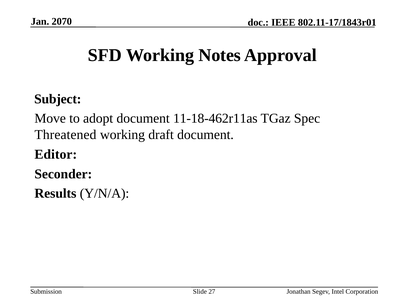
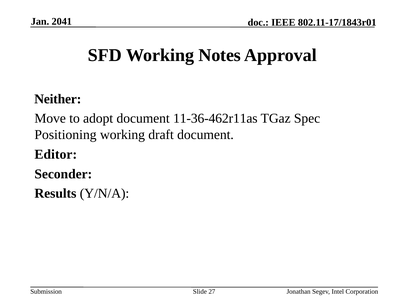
2070: 2070 -> 2041
Subject: Subject -> Neither
11-18-462r11as: 11-18-462r11as -> 11-36-462r11as
Threatened: Threatened -> Positioning
